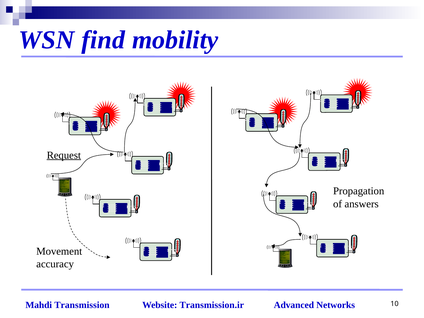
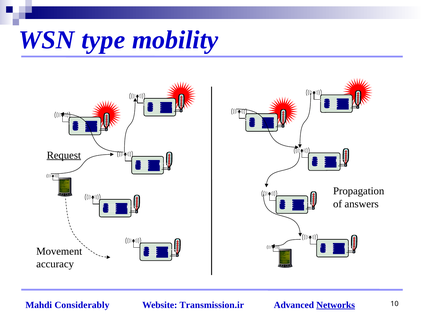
find: find -> type
Transmission: Transmission -> Considerably
Networks underline: none -> present
